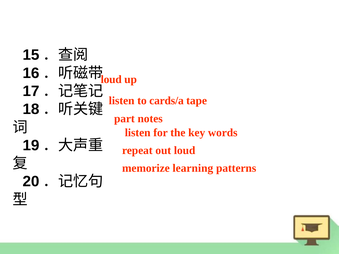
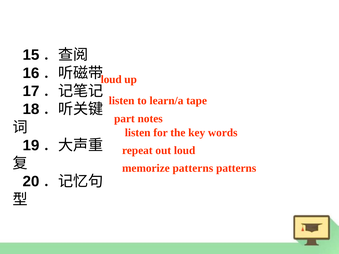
cards/a: cards/a -> learn/a
memorize learning: learning -> patterns
